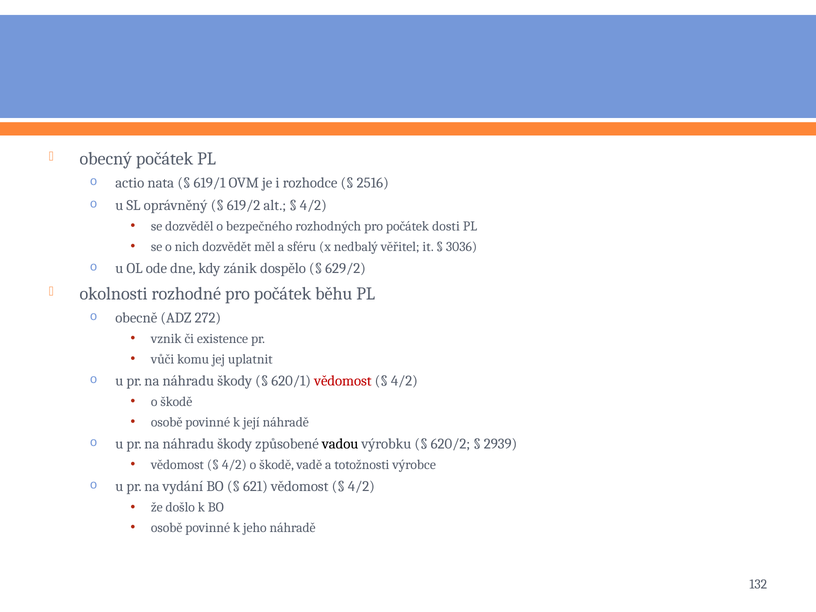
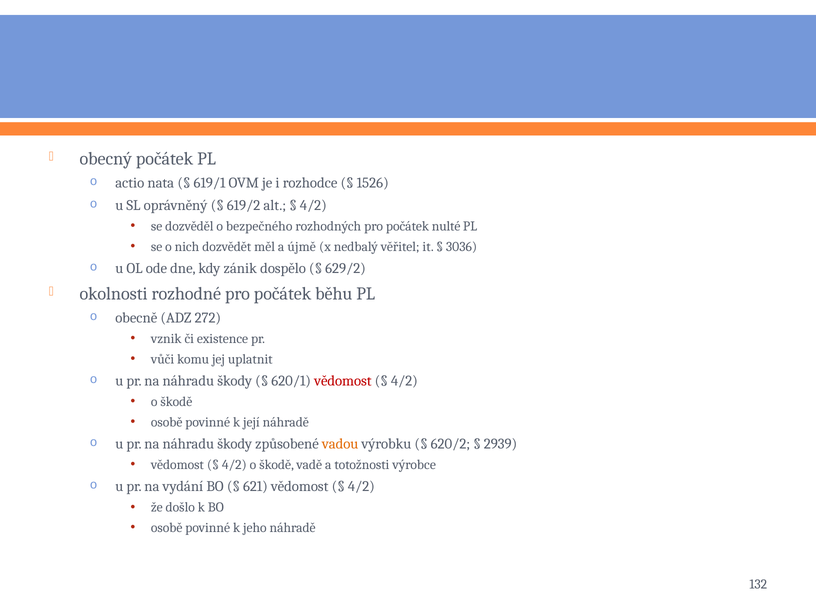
2516: 2516 -> 1526
dosti: dosti -> nulté
sféru: sféru -> újmě
vadou colour: black -> orange
